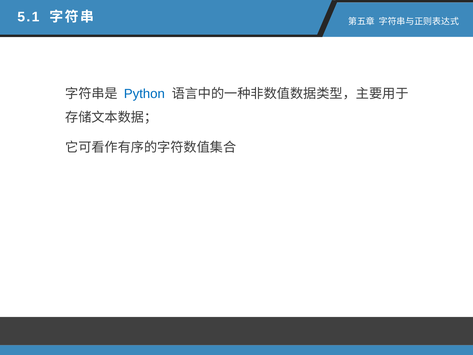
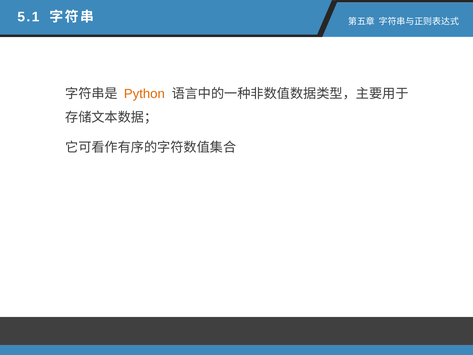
Python colour: blue -> orange
